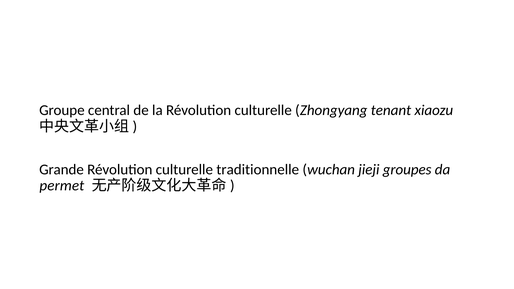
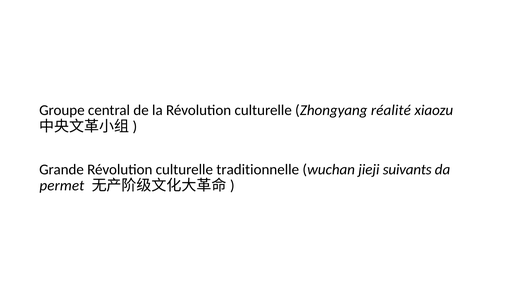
tenant: tenant -> réalité
groupes: groupes -> suivants
